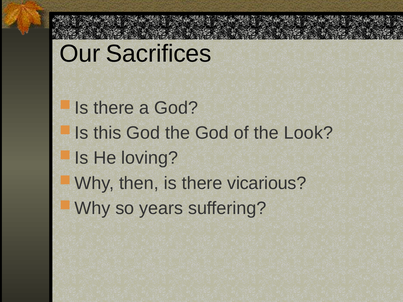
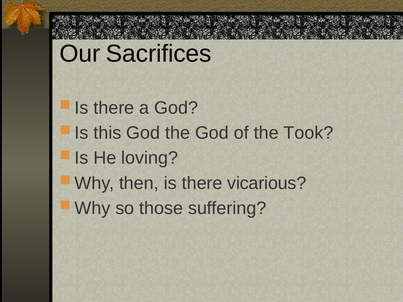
Look: Look -> Took
years: years -> those
